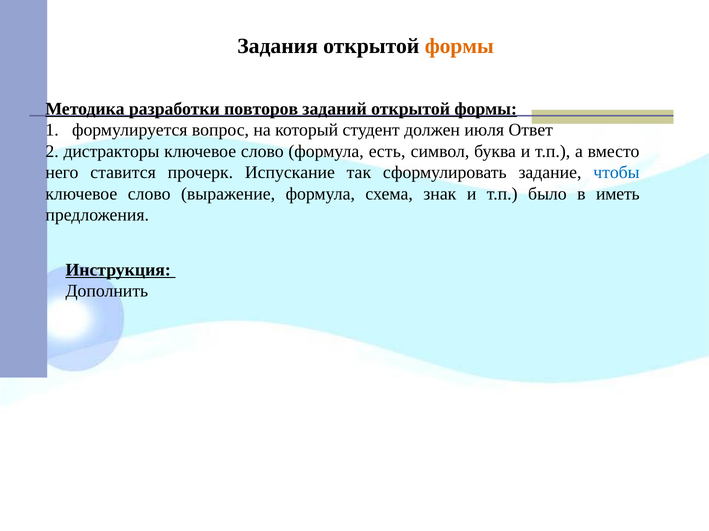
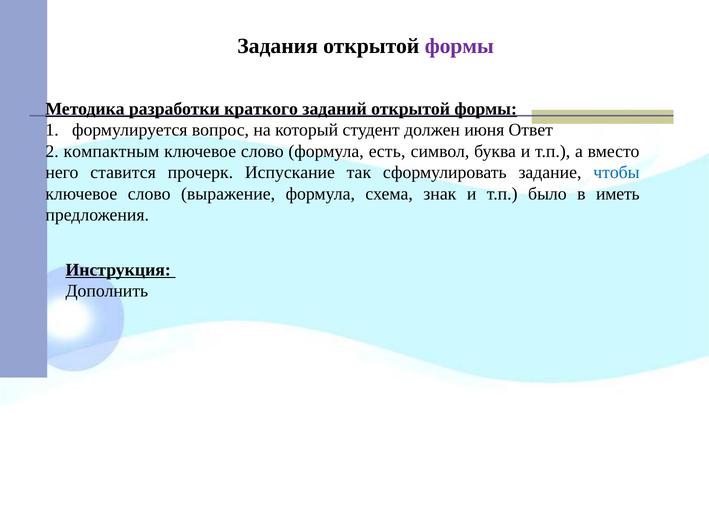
формы at (459, 46) colour: orange -> purple
повторов: повторов -> краткого
июля: июля -> июня
дистракторы: дистракторы -> компактным
